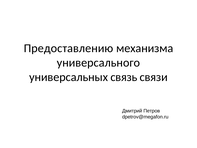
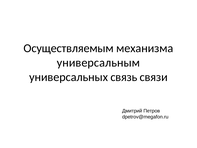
Предоставлению: Предоставлению -> Осуществляемым
универсального: универсального -> универсальным
